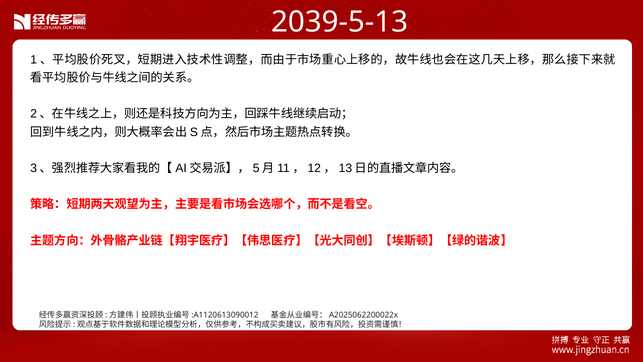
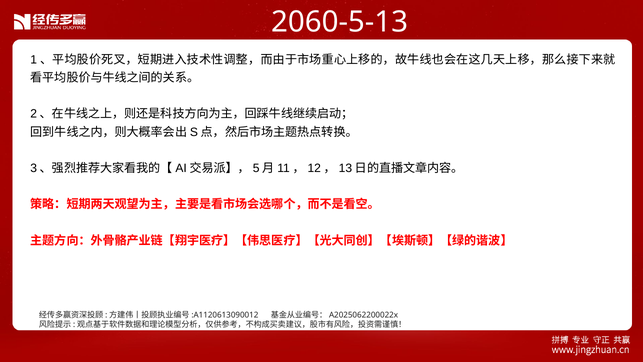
2039-5-13: 2039-5-13 -> 2060-5-13
